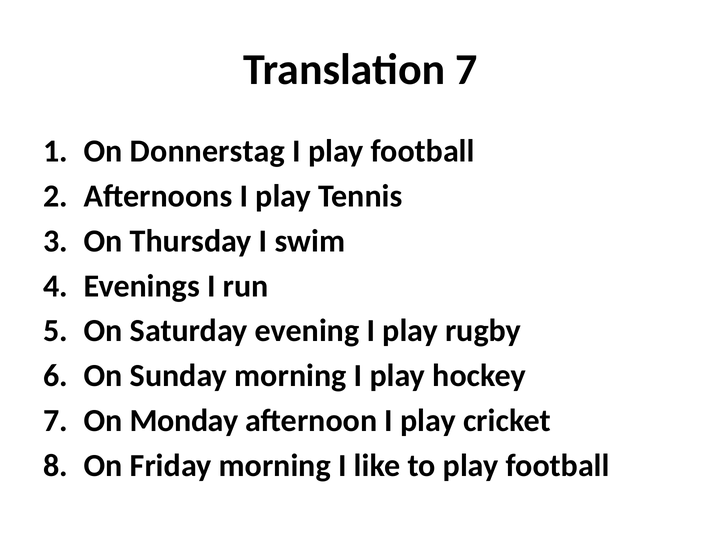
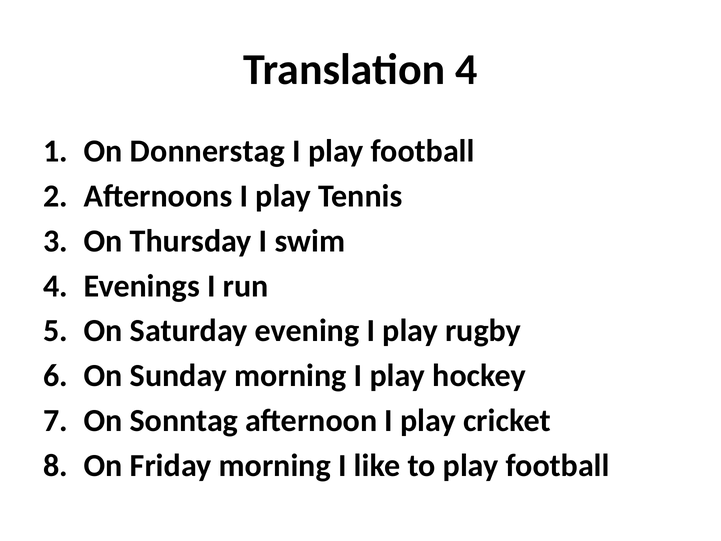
Translation 7: 7 -> 4
Monday: Monday -> Sonntag
